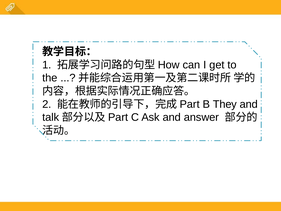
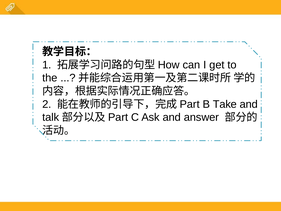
They: They -> Take
